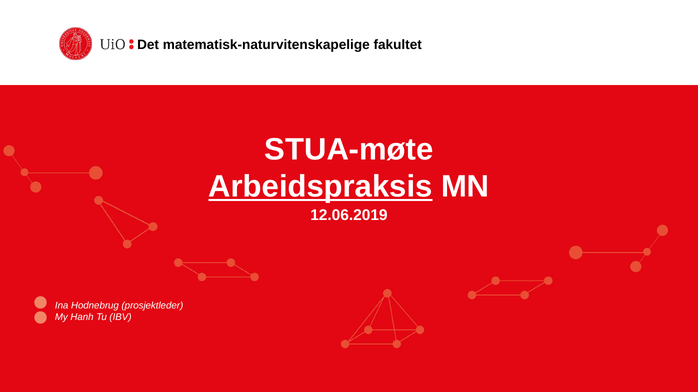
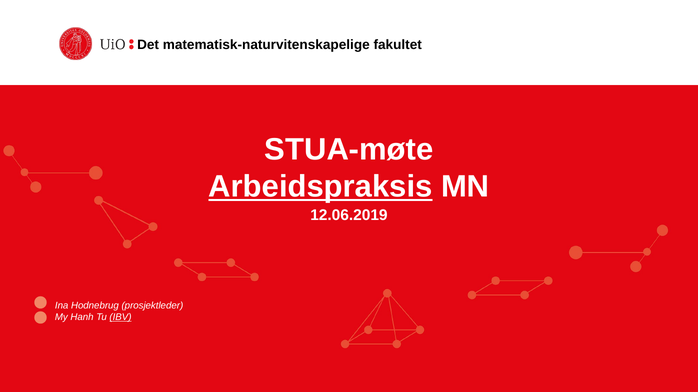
IBV underline: none -> present
